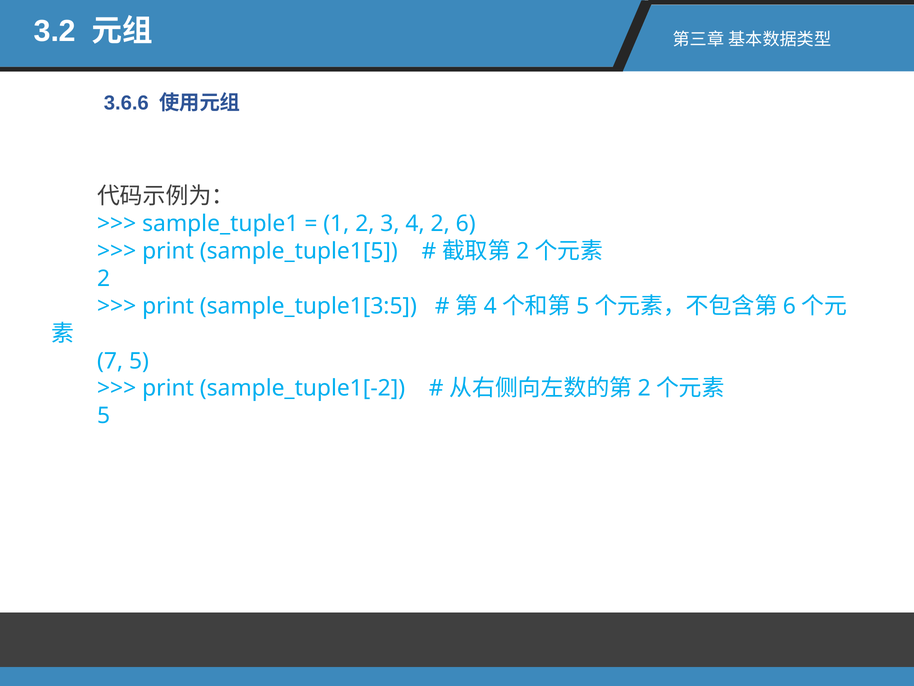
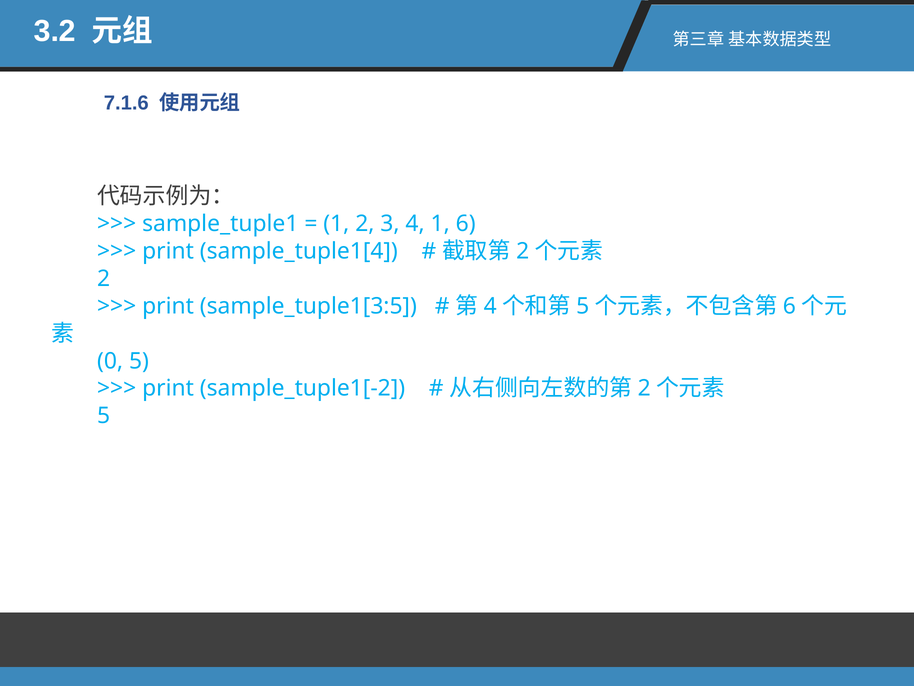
3.6.6: 3.6.6 -> 7.1.6
4 2: 2 -> 1
sample_tuple1[5: sample_tuple1[5 -> sample_tuple1[4
7: 7 -> 0
